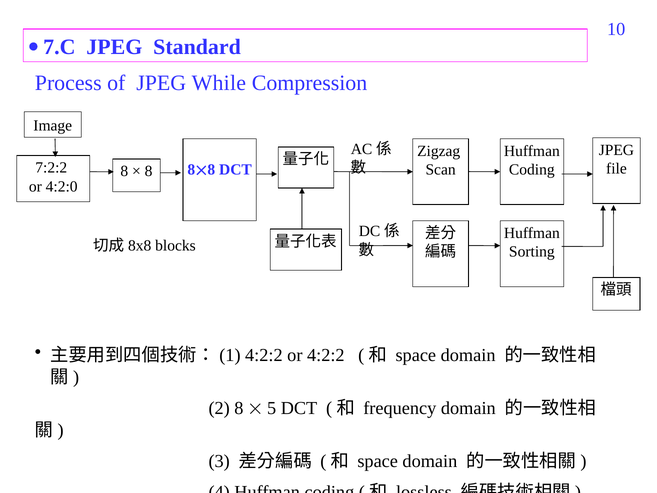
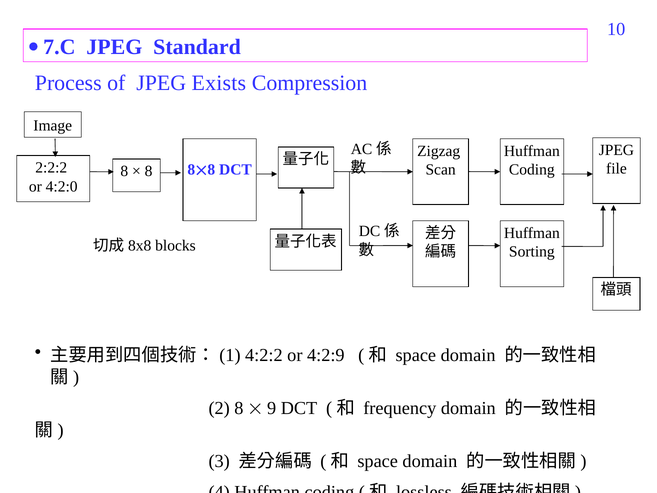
While: While -> Exists
7:2:2: 7:2:2 -> 2:2:2
or 4:2:2: 4:2:2 -> 4:2:9
5: 5 -> 9
